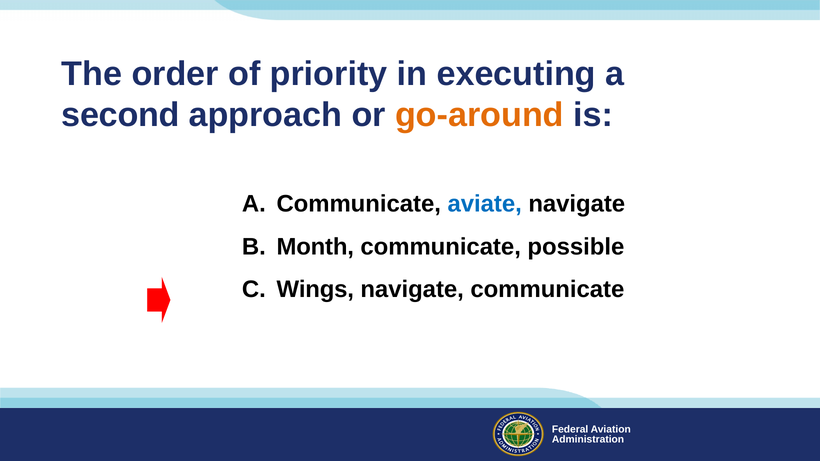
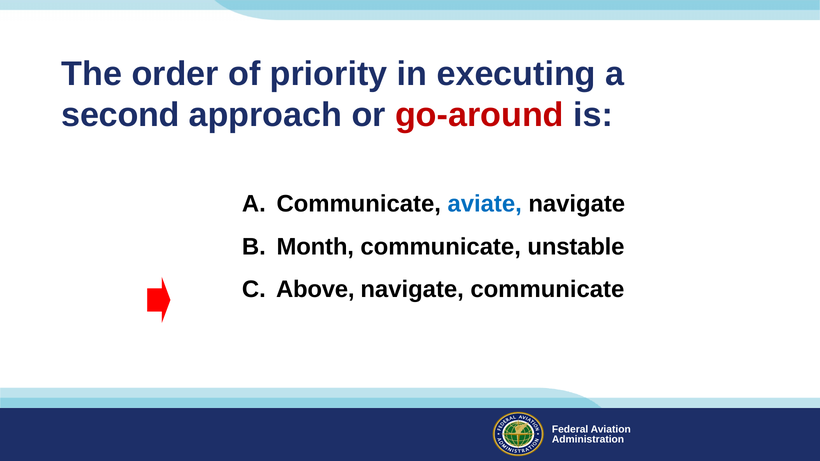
go-around colour: orange -> red
possible: possible -> unstable
Wings: Wings -> Above
